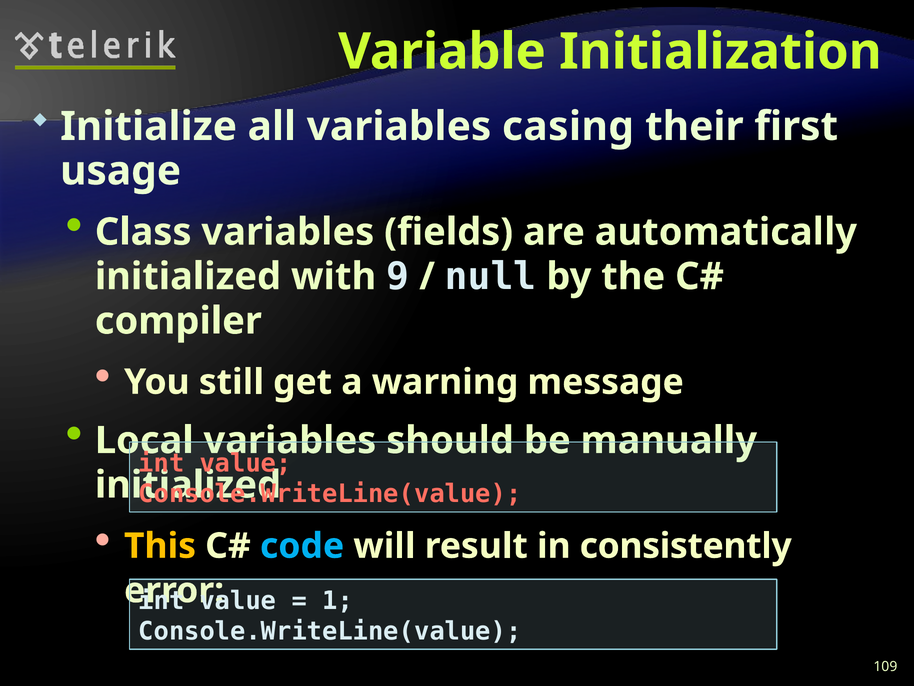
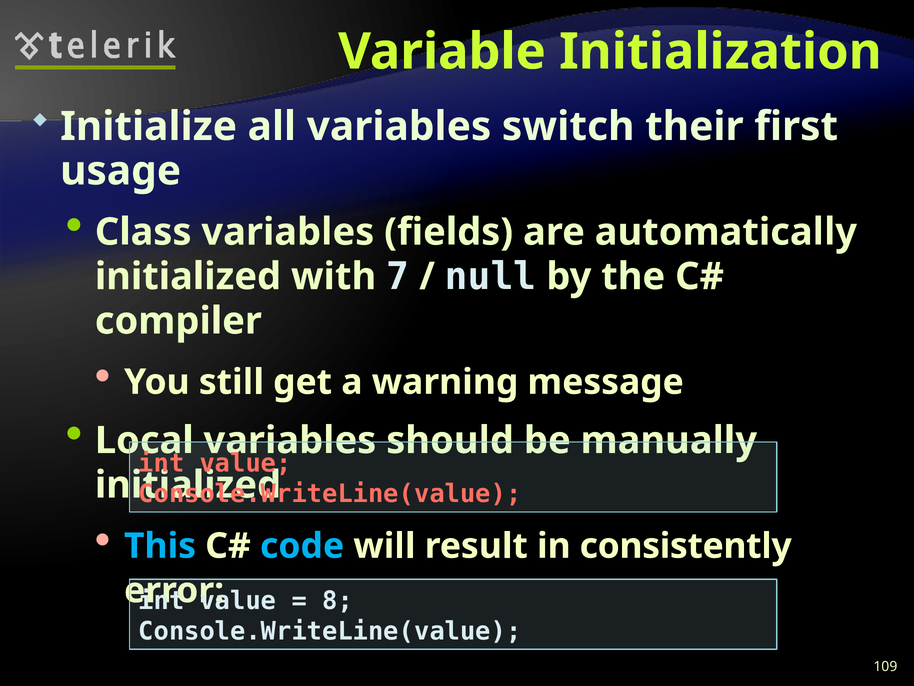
casing: casing -> switch
9: 9 -> 7
This colour: yellow -> light blue
1: 1 -> 8
